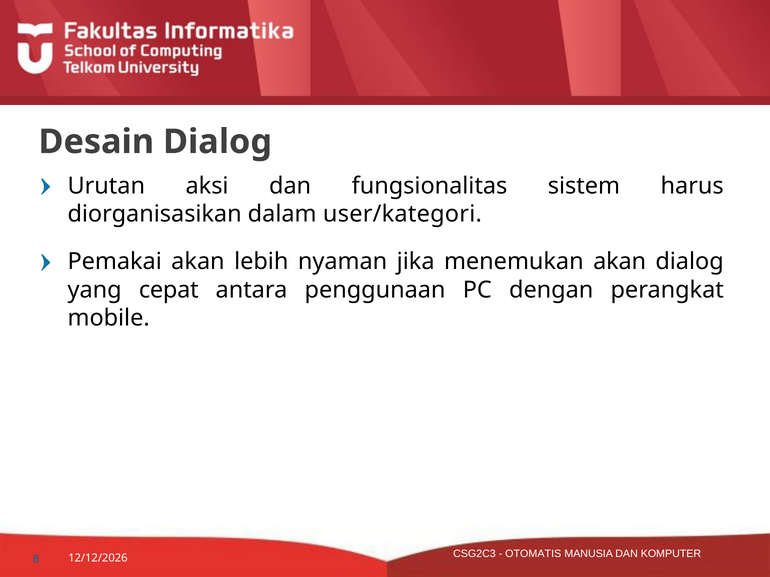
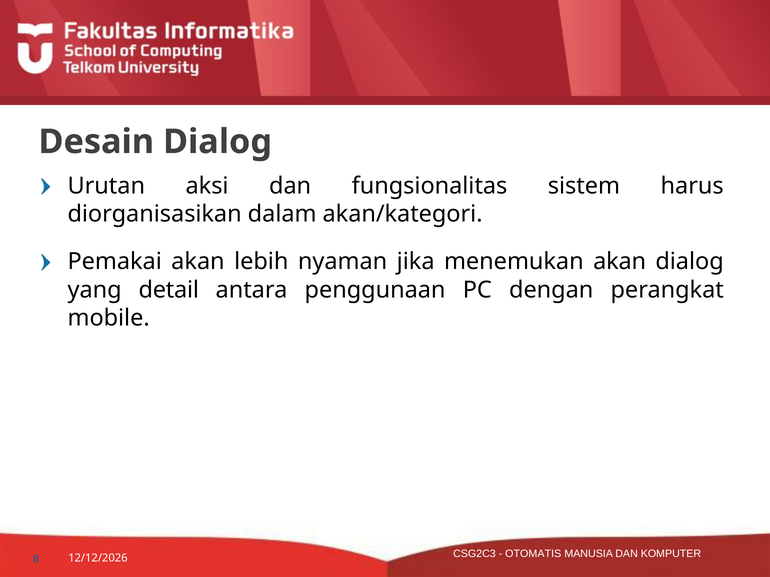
user/kategori: user/kategori -> akan/kategori
cepat: cepat -> detail
